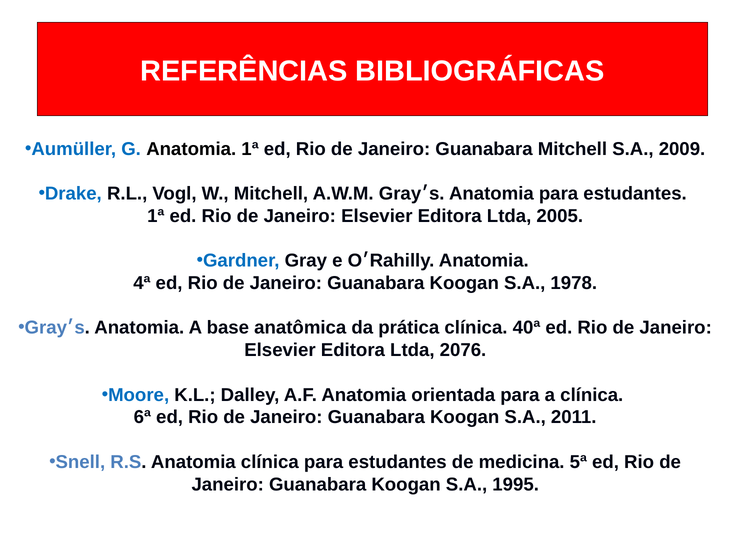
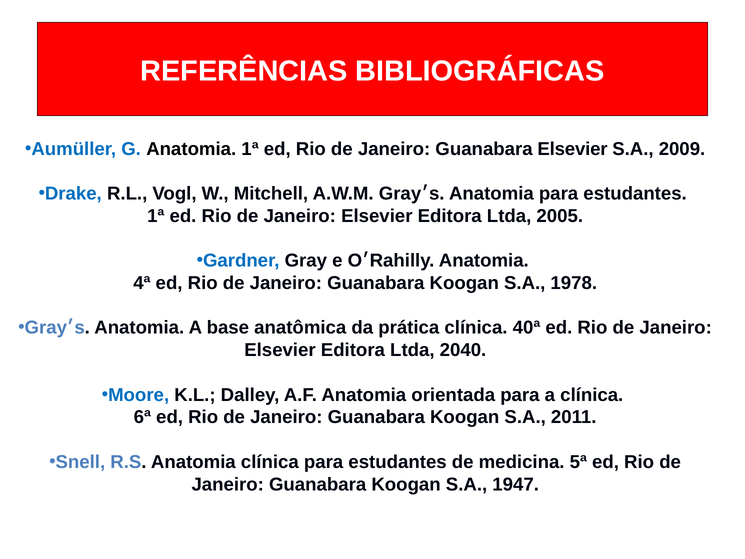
Guanabara Mitchell: Mitchell -> Elsevier
2076: 2076 -> 2040
1995: 1995 -> 1947
